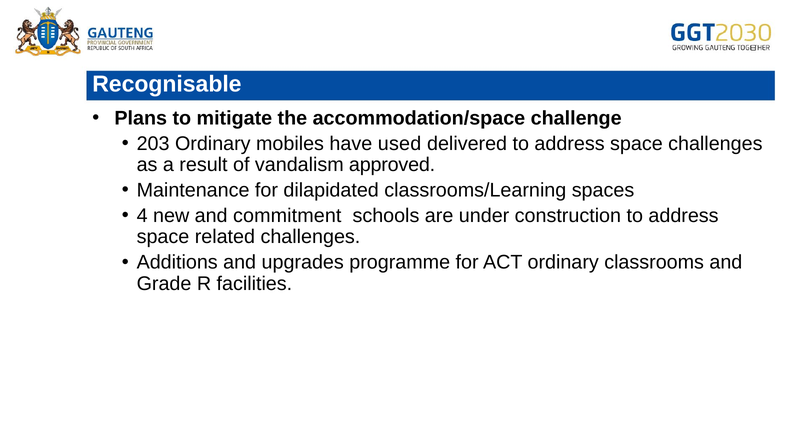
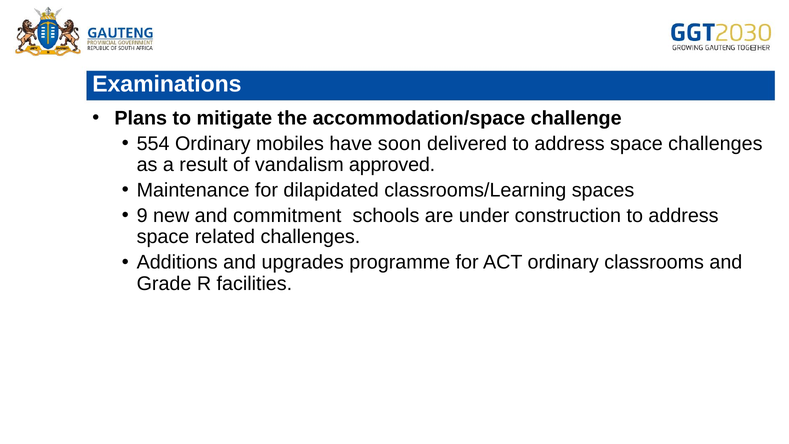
Recognisable: Recognisable -> Examinations
203: 203 -> 554
used: used -> soon
4: 4 -> 9
